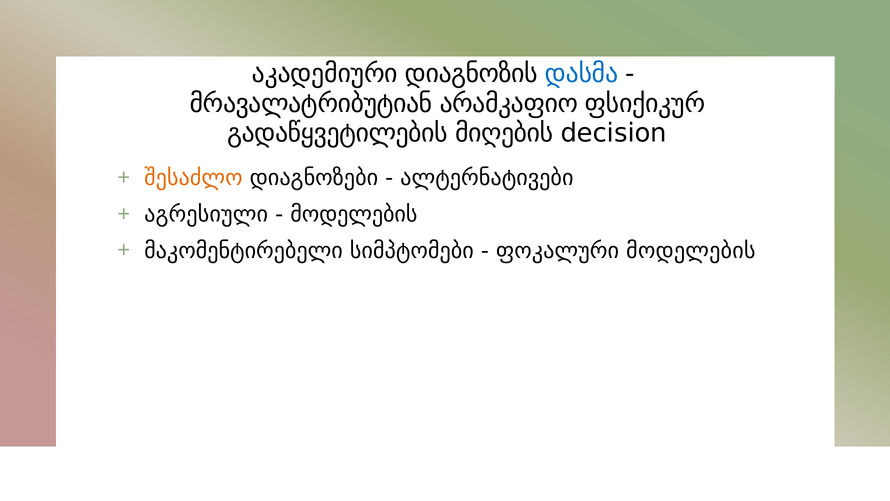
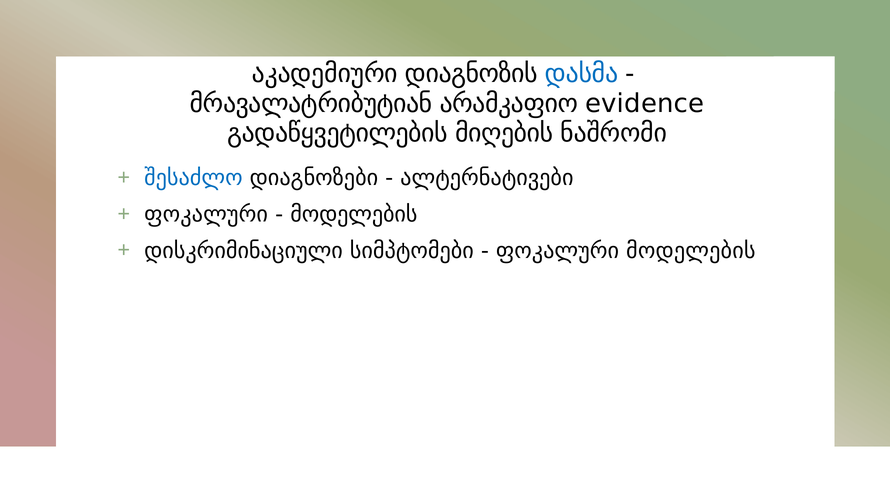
ფსიქიკურ: ფსიქიკურ -> evidence
decision: decision -> ნაშრომი
შესაძლო colour: orange -> blue
აგრესიული at (206, 214): აგრესიული -> ფოკალური
მაკომენტირებელი: მაკომენტირებელი -> დისკრიმინაციული
